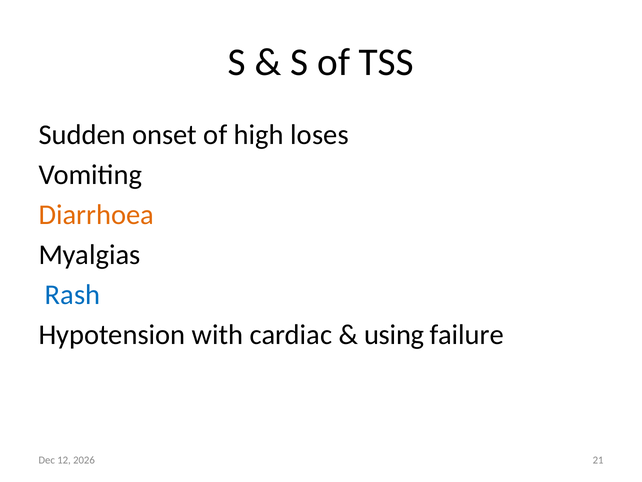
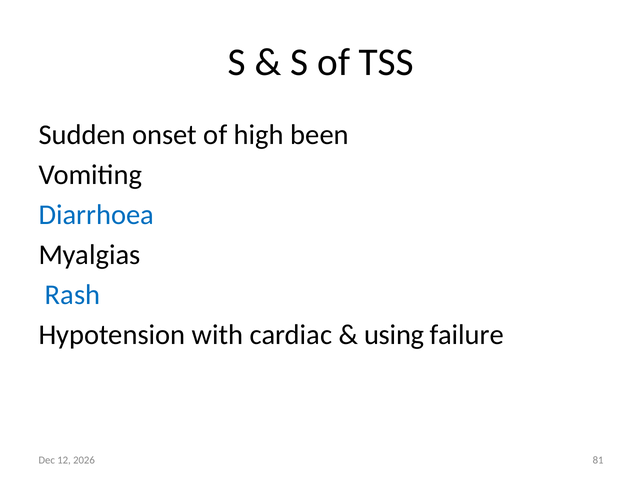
loses: loses -> been
Diarrhoea colour: orange -> blue
21: 21 -> 81
